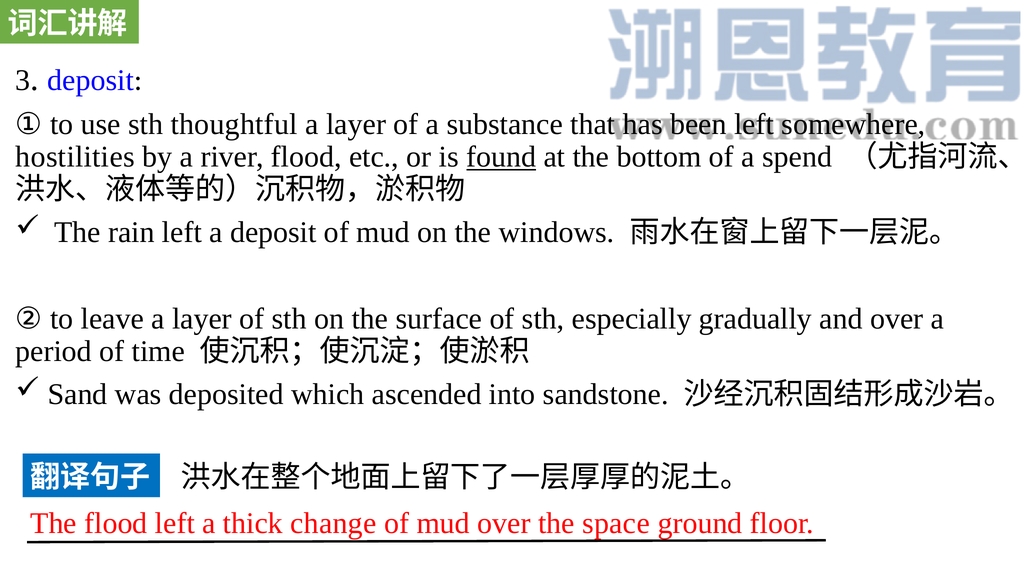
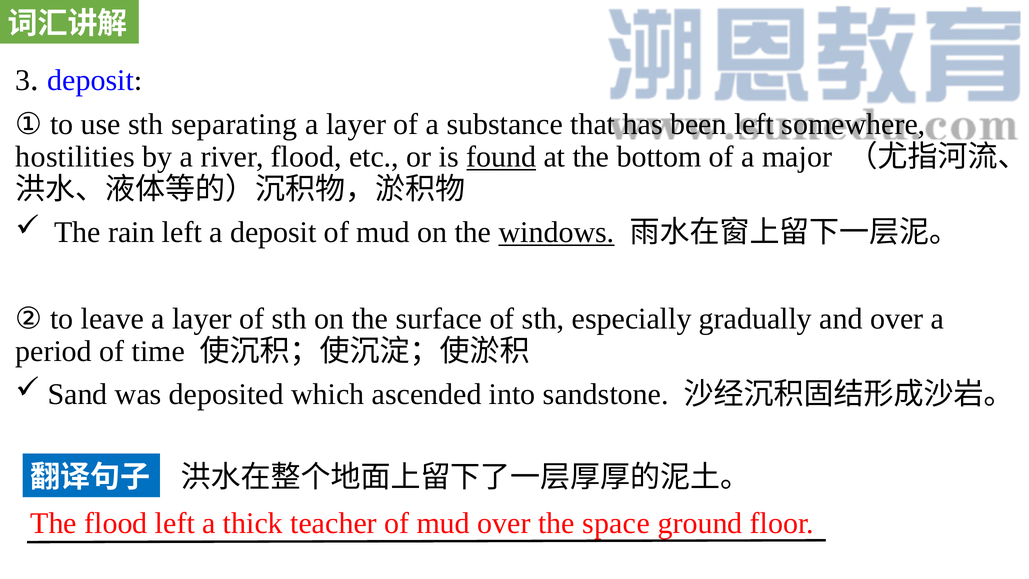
thoughtful: thoughtful -> separating
spend: spend -> major
windows underline: none -> present
change: change -> teacher
